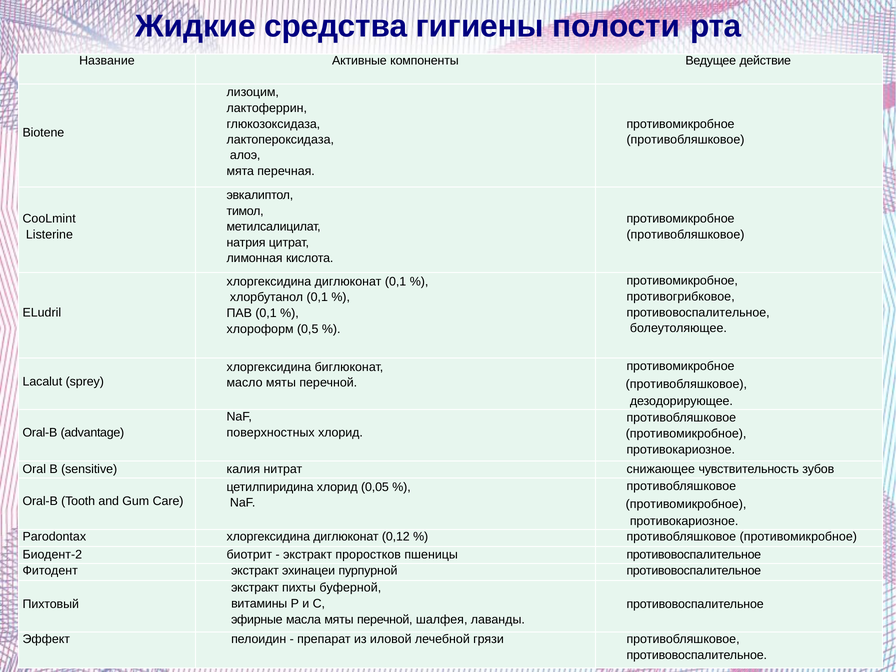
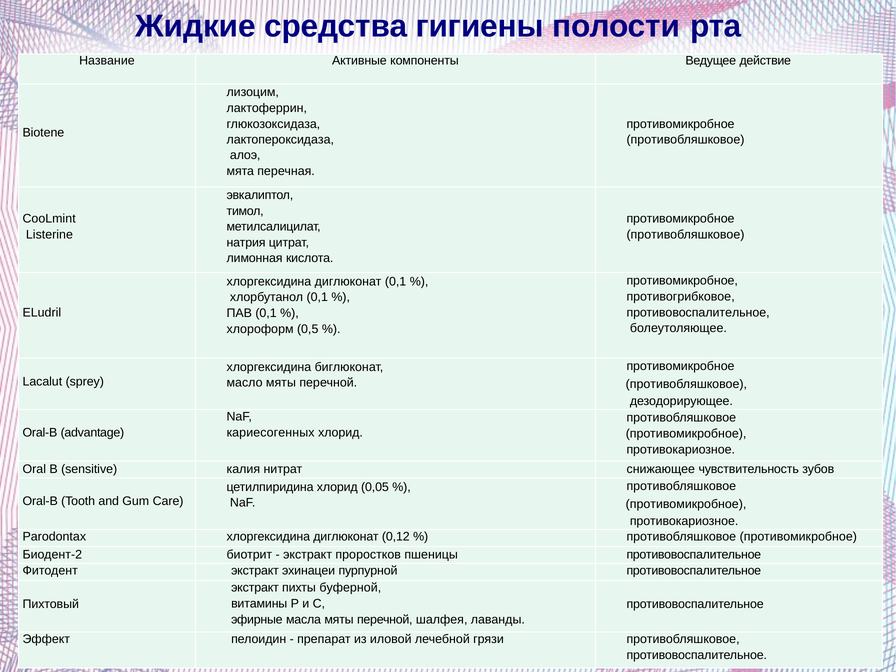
поверхностных: поверхностных -> кариесогенных
